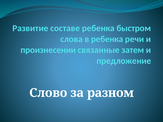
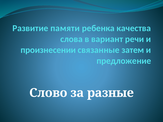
составе: составе -> памяти
быстром: быстром -> качества
в ребенка: ребенка -> вариант
разном: разном -> разные
